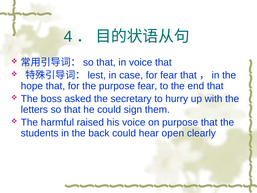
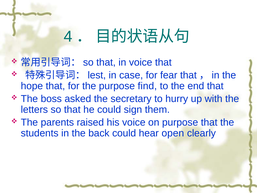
purpose fear: fear -> find
harmful: harmful -> parents
